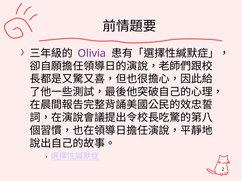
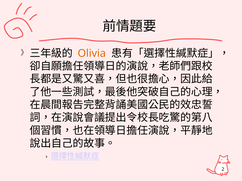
Olivia colour: purple -> orange
